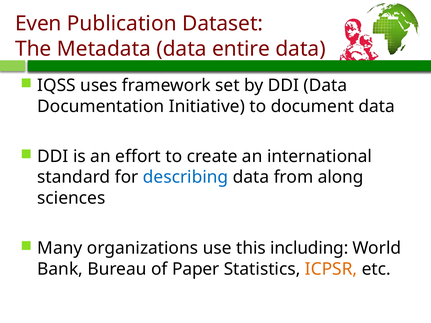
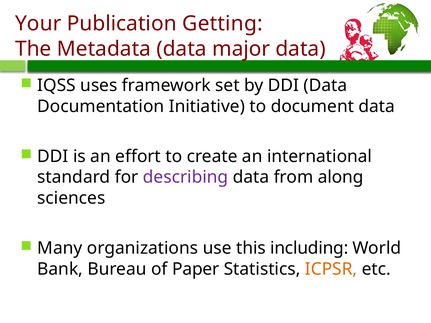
Even: Even -> Your
Dataset: Dataset -> Getting
entire: entire -> major
describing colour: blue -> purple
